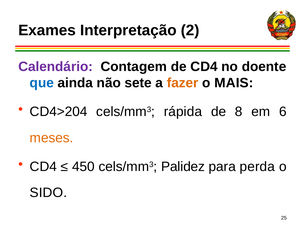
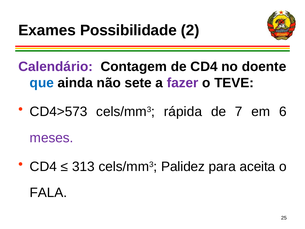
Interpretação: Interpretação -> Possibilidade
fazer colour: orange -> purple
MAIS: MAIS -> TEVE
CD4>204: CD4>204 -> CD4>573
8: 8 -> 7
meses colour: orange -> purple
450: 450 -> 313
perda: perda -> aceita
SIDO: SIDO -> FALA
